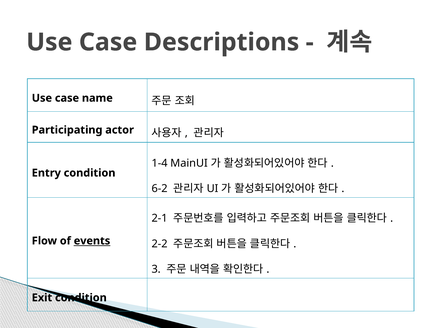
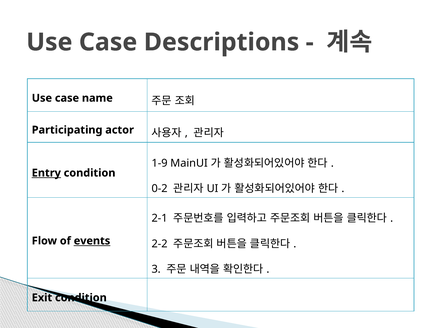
1-4: 1-4 -> 1-9
Entry underline: none -> present
6-2: 6-2 -> 0-2
